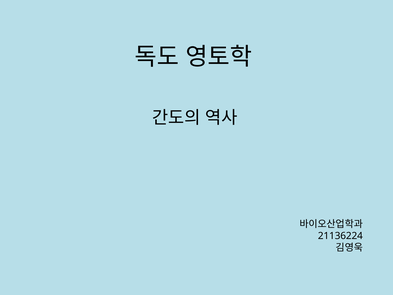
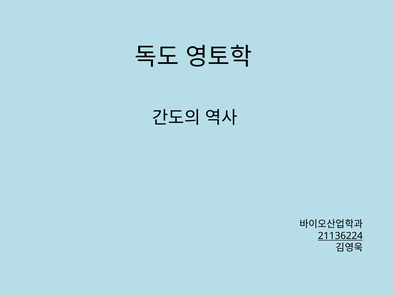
21136224 underline: none -> present
